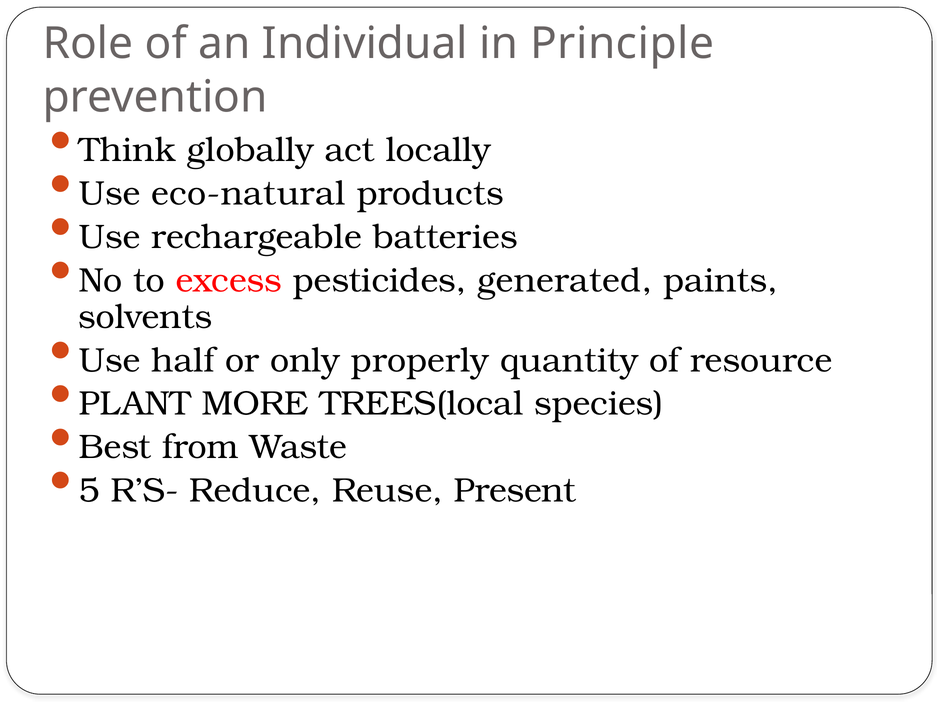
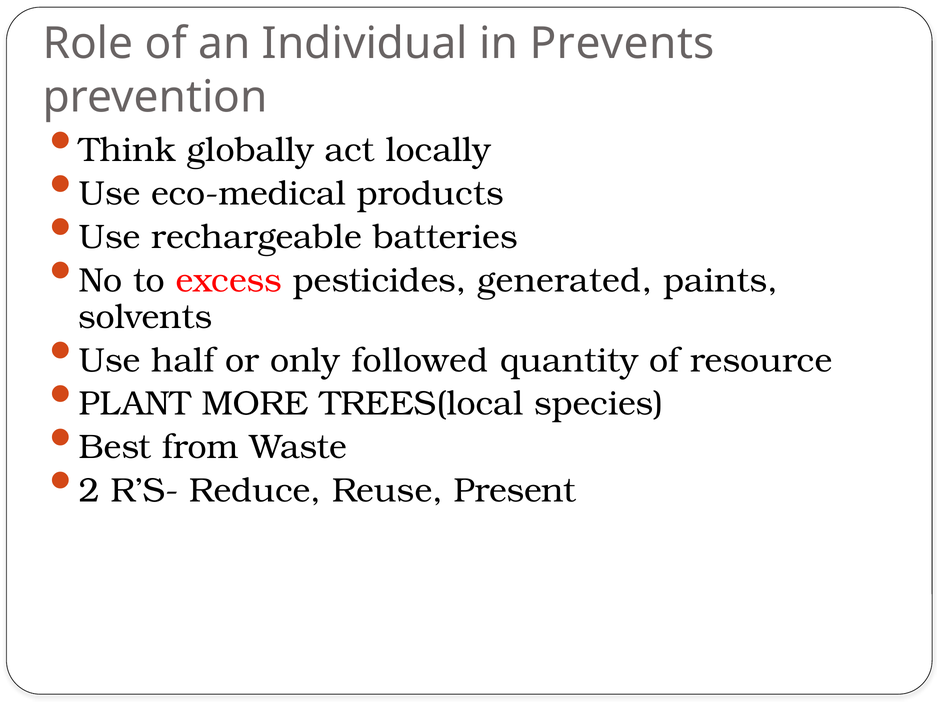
Principle: Principle -> Prevents
eco-natural: eco-natural -> eco-medical
properly: properly -> followed
5: 5 -> 2
